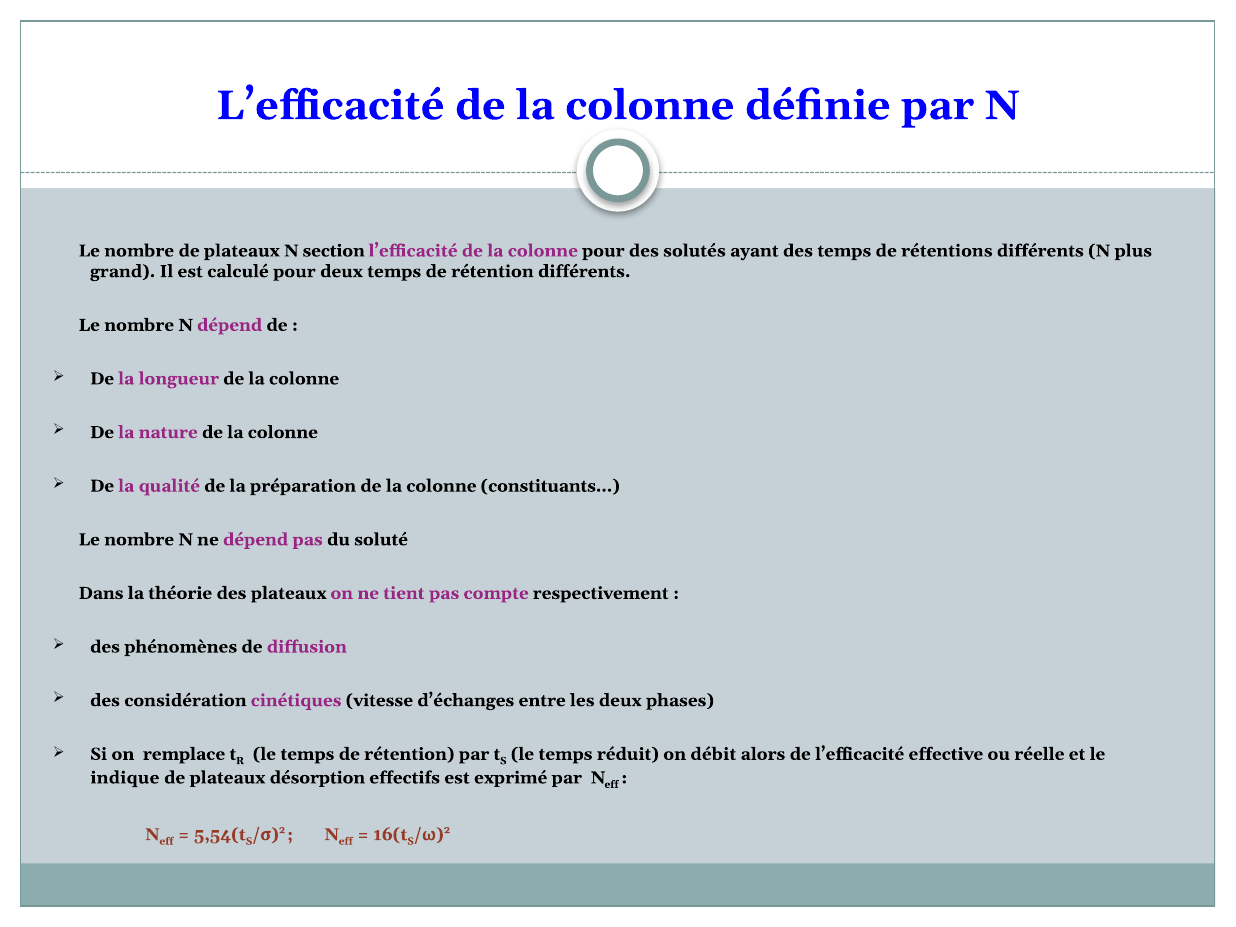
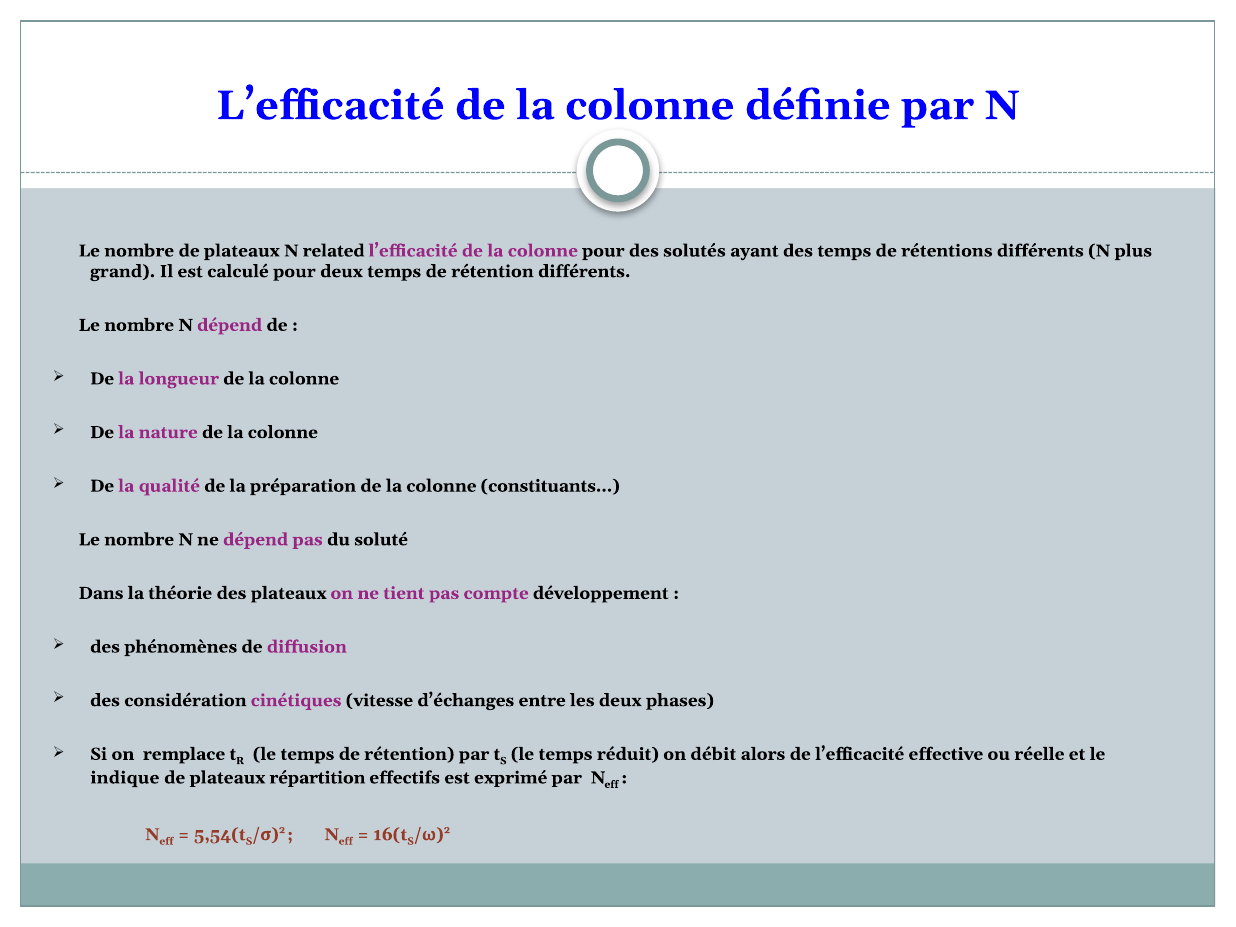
section: section -> related
respectivement: respectivement -> développement
désorption: désorption -> répartition
